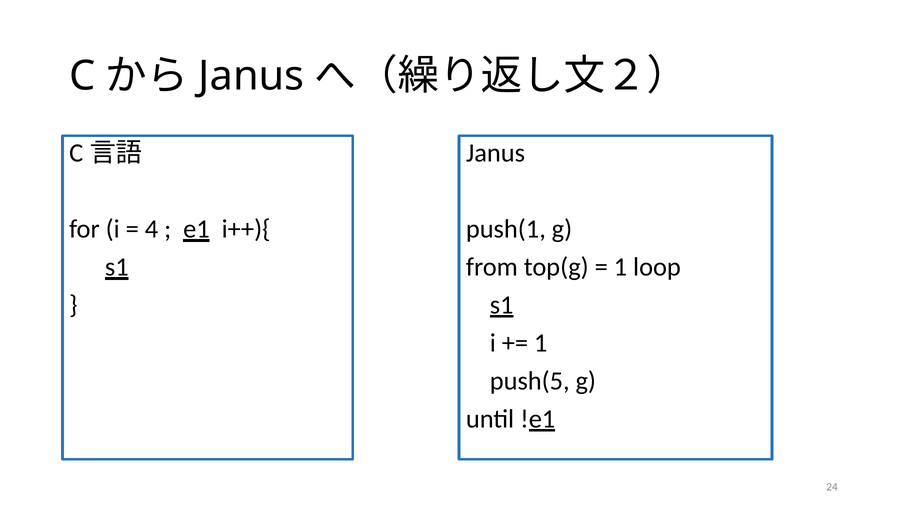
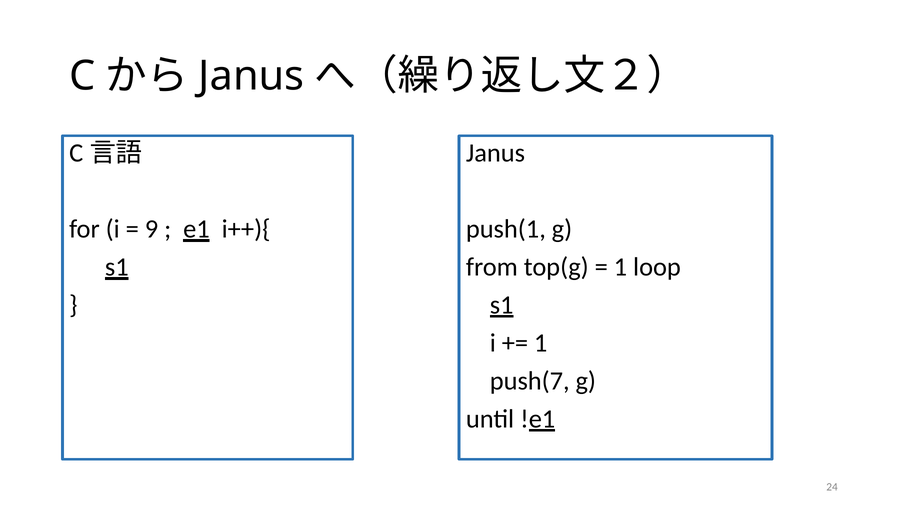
4: 4 -> 9
push(5: push(5 -> push(7
